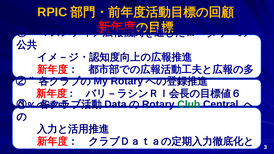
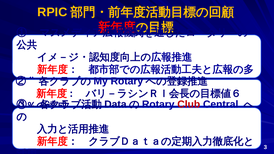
Club colour: green -> red
